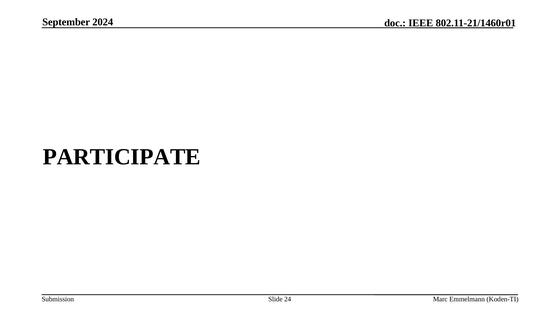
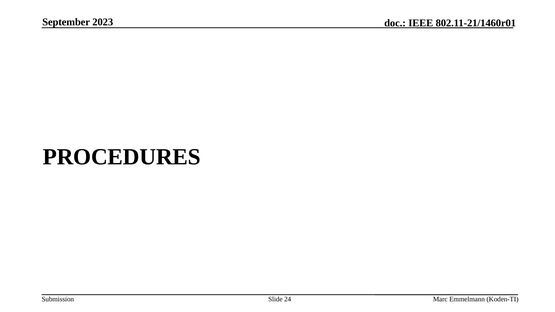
2024: 2024 -> 2023
PARTICIPATE: PARTICIPATE -> PROCEDURES
